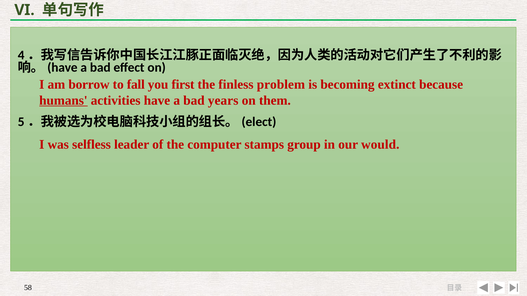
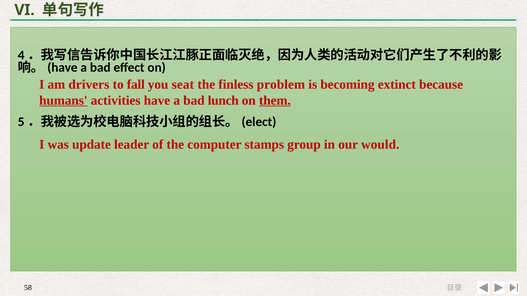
borrow: borrow -> drivers
first: first -> seat
years: years -> lunch
them underline: none -> present
selfless: selfless -> update
